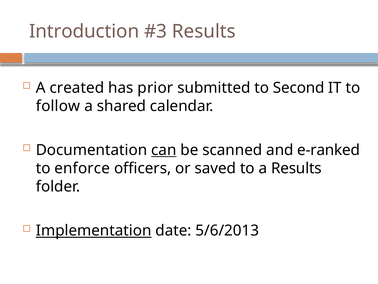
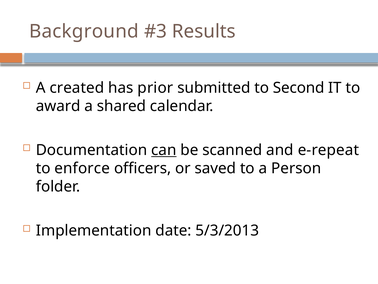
Introduction: Introduction -> Background
follow: follow -> award
e-ranked: e-ranked -> e-repeat
a Results: Results -> Person
Implementation underline: present -> none
5/6/2013: 5/6/2013 -> 5/3/2013
